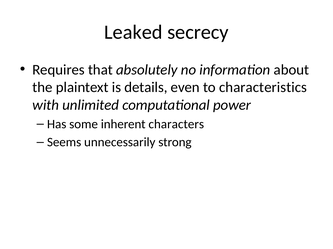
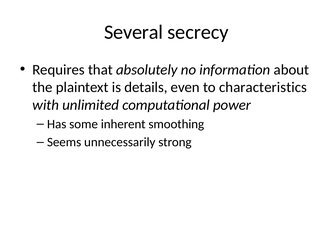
Leaked: Leaked -> Several
characters: characters -> smoothing
